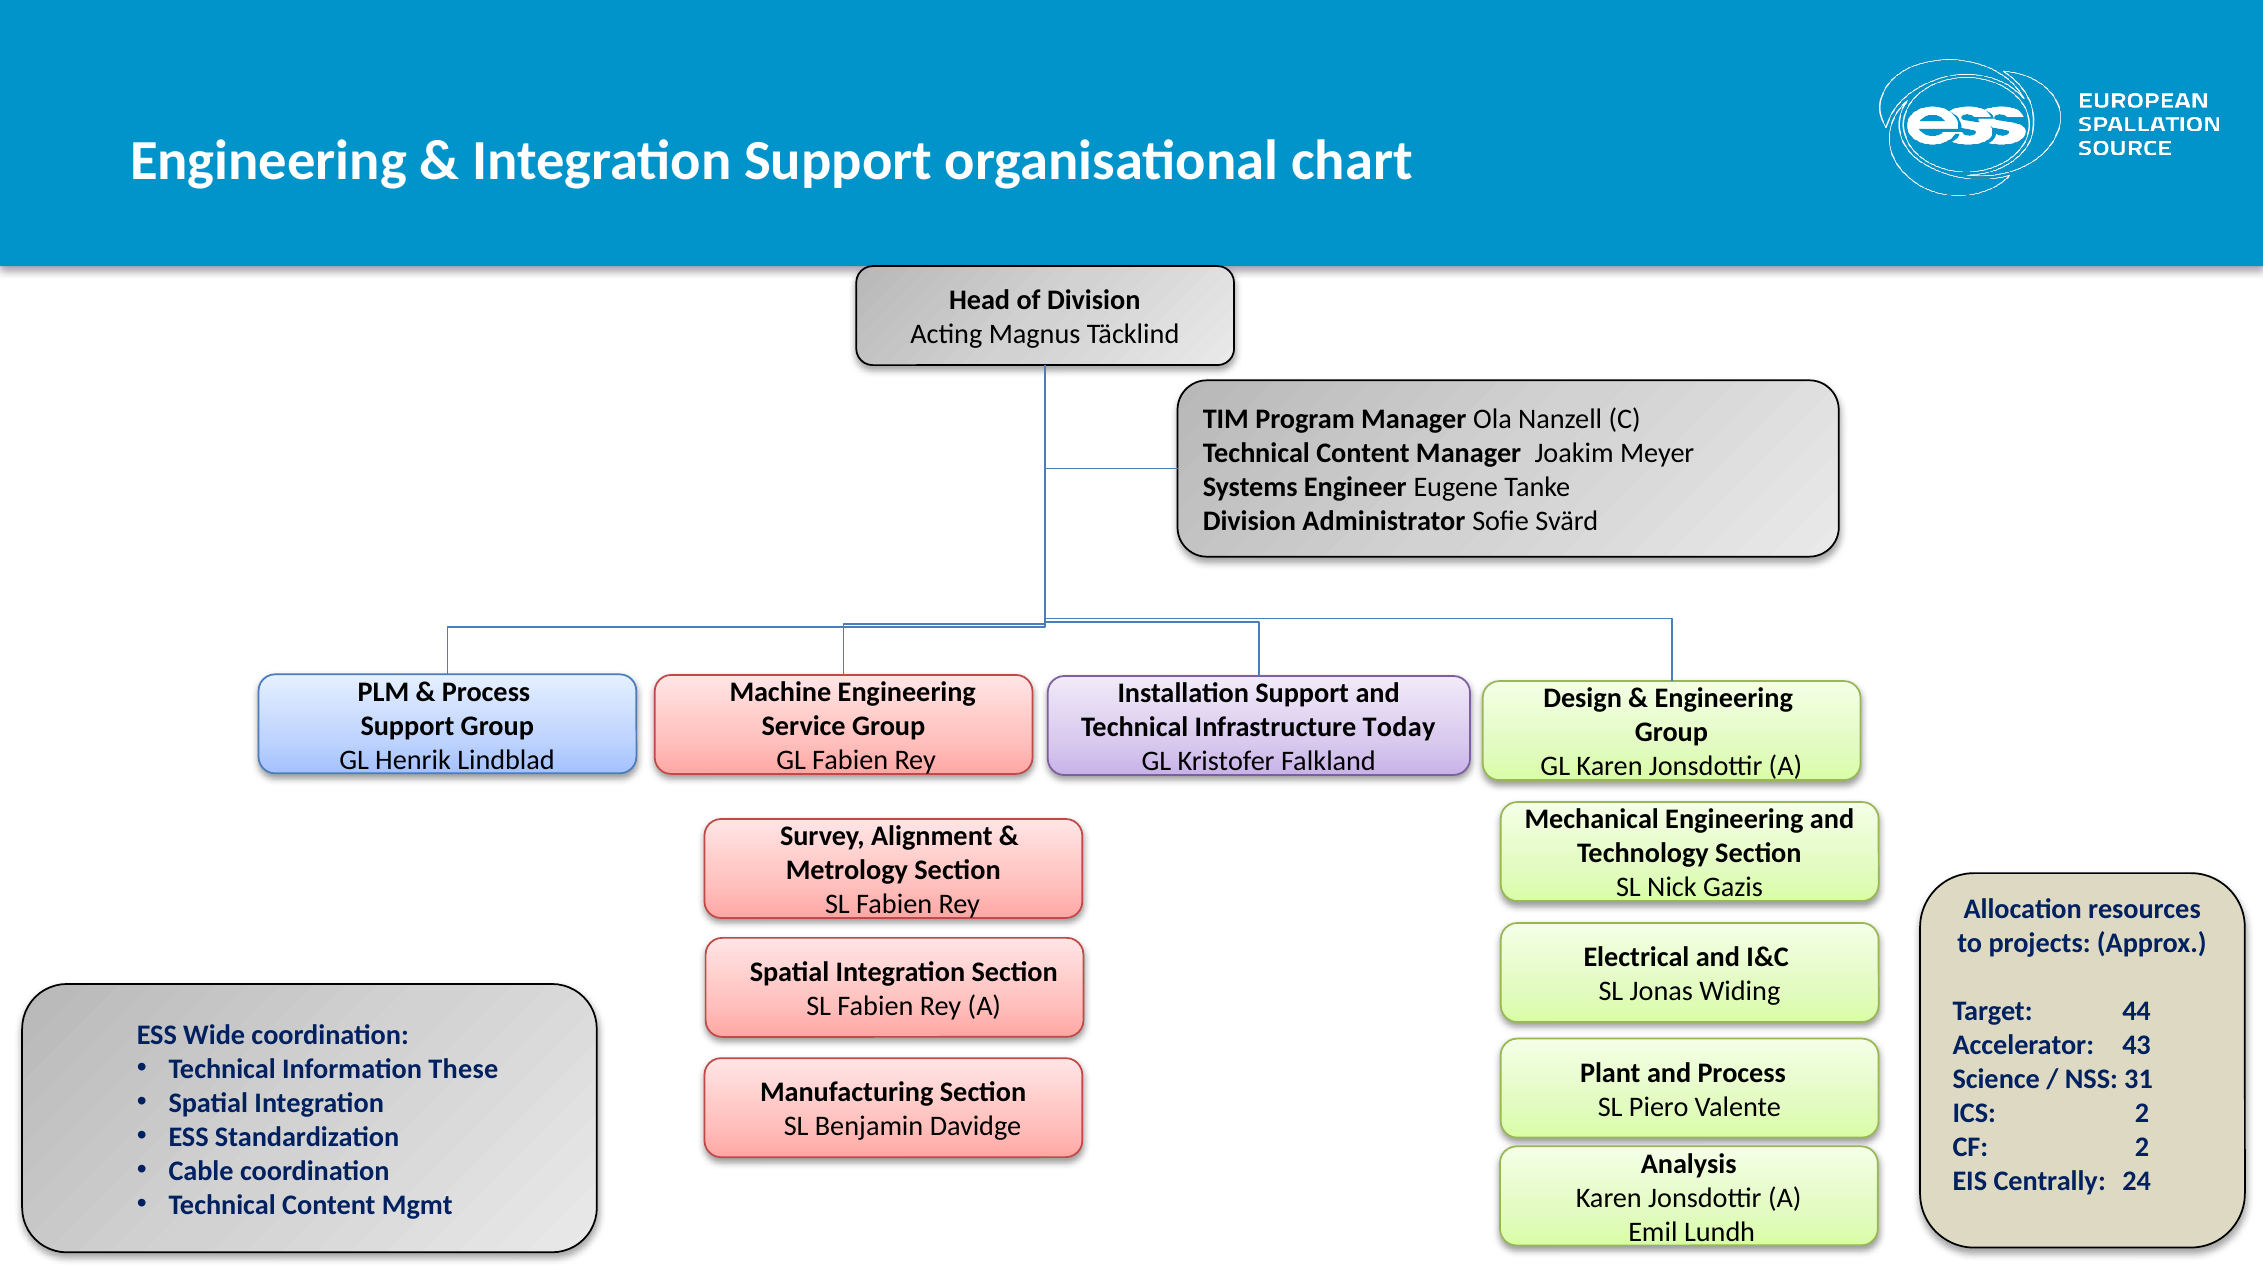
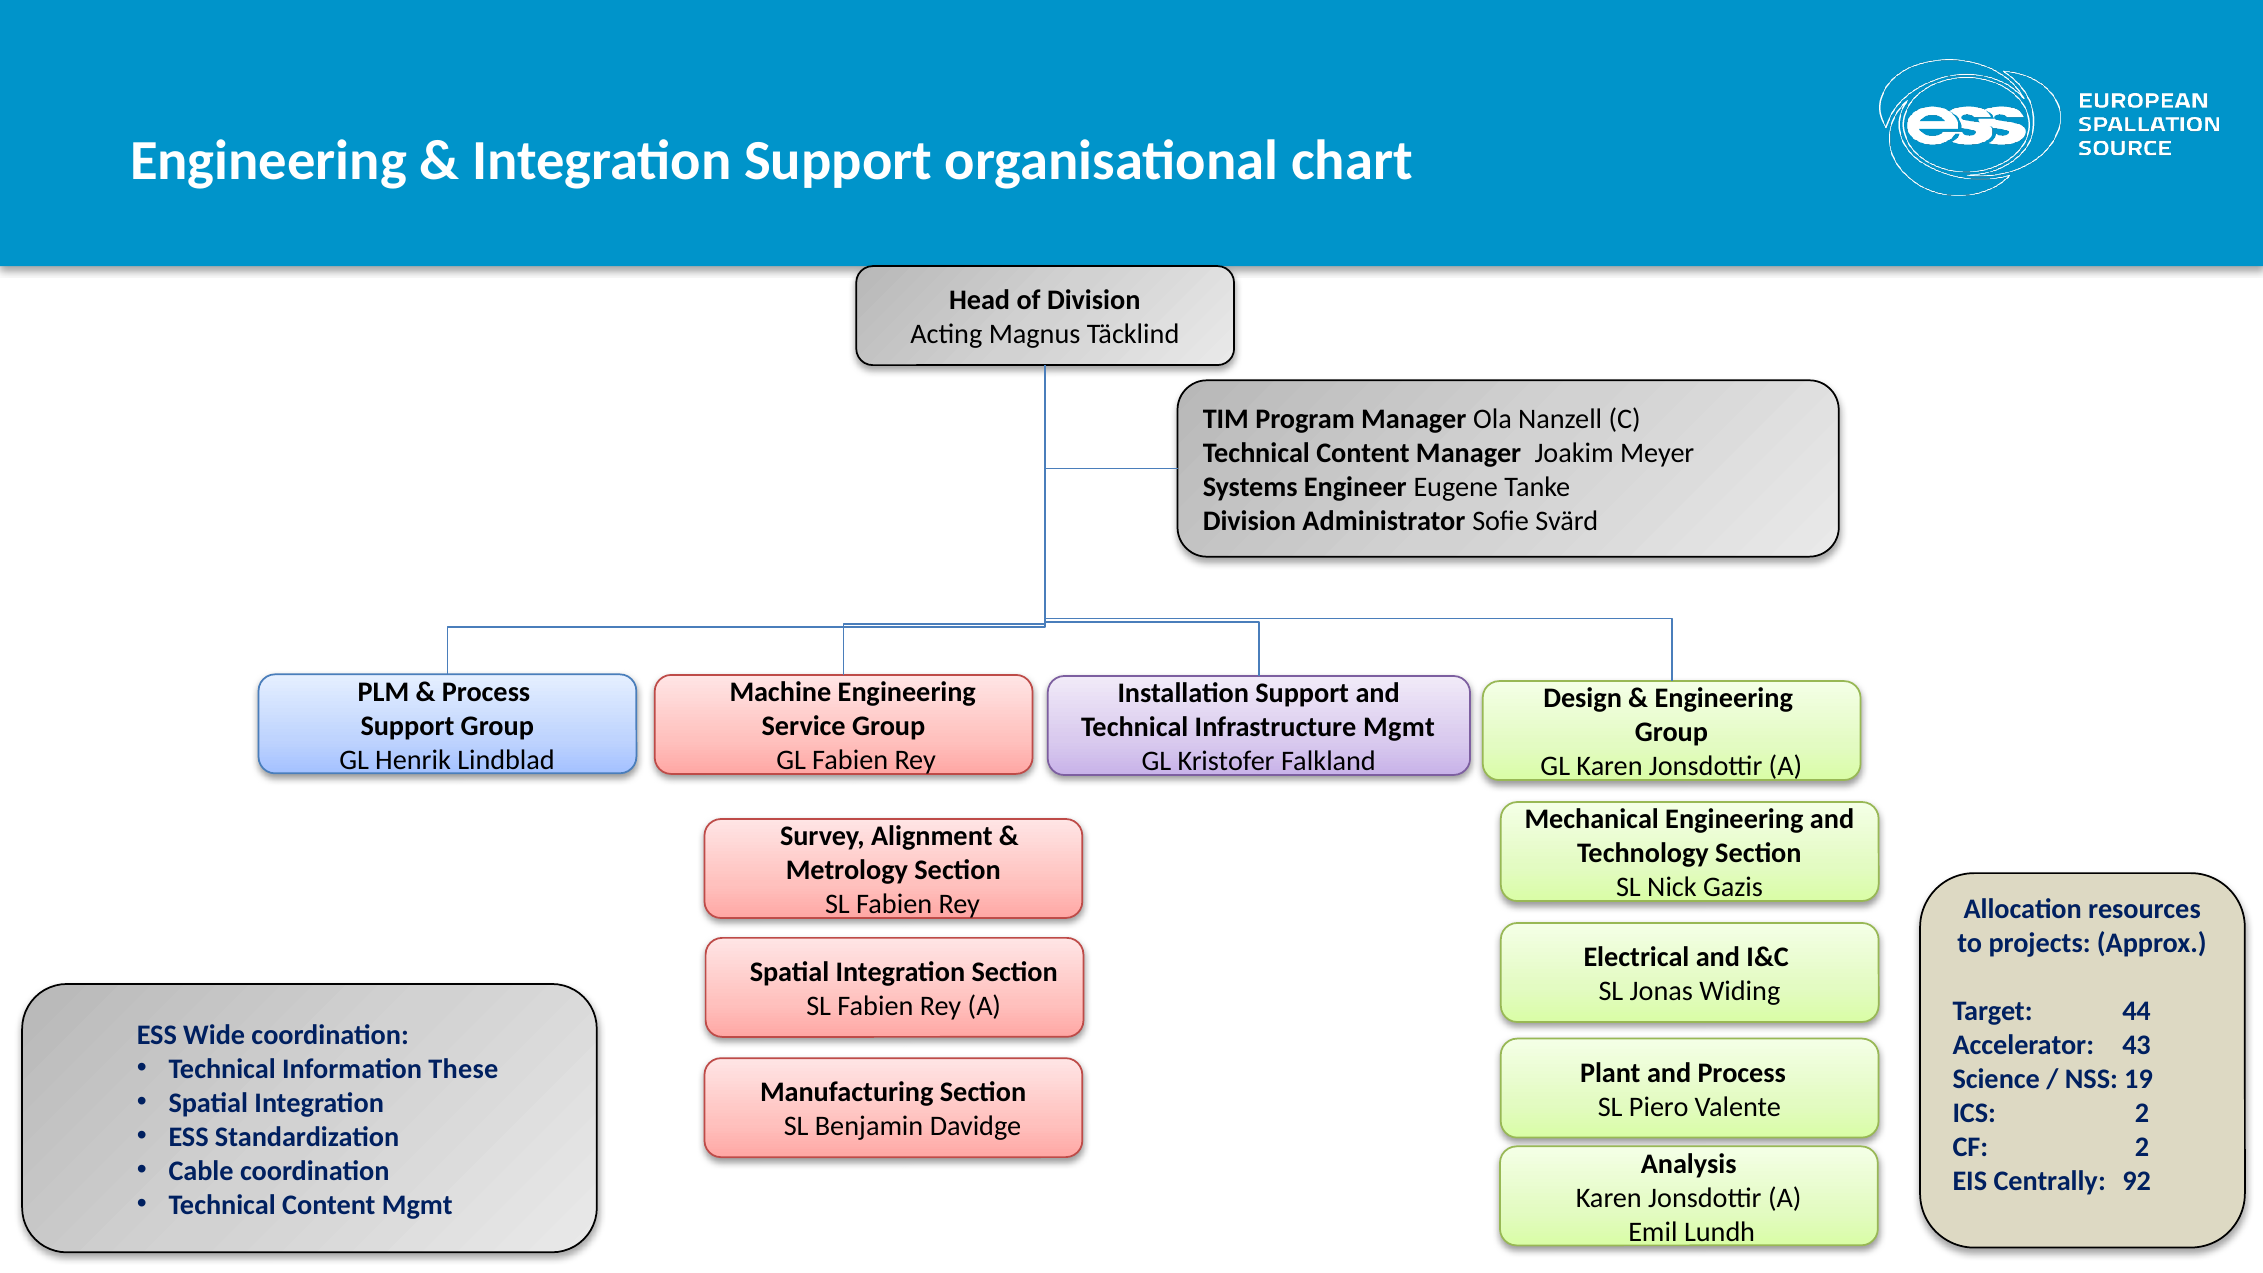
Infrastructure Today: Today -> Mgmt
31: 31 -> 19
24: 24 -> 92
